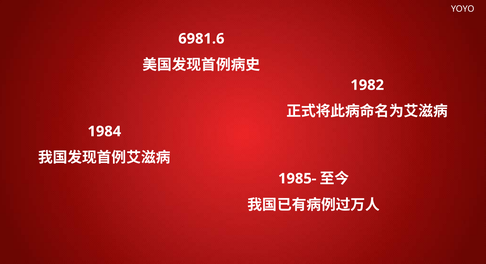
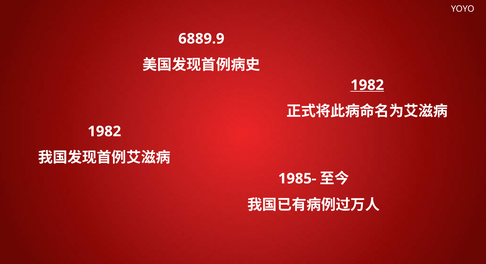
6981.6: 6981.6 -> 6889.9
1982 at (367, 85) underline: none -> present
1984 at (104, 132): 1984 -> 1982
